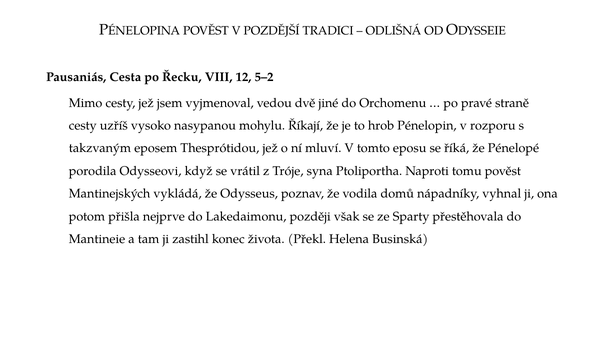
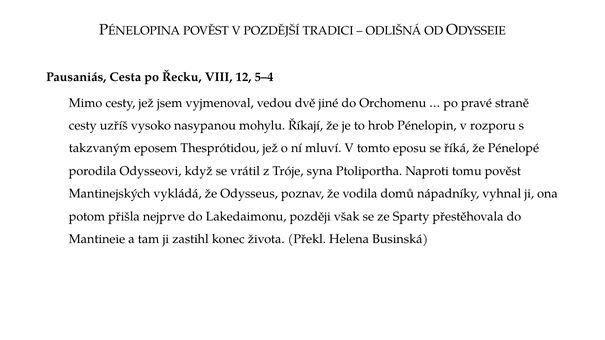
5–2: 5–2 -> 5–4
